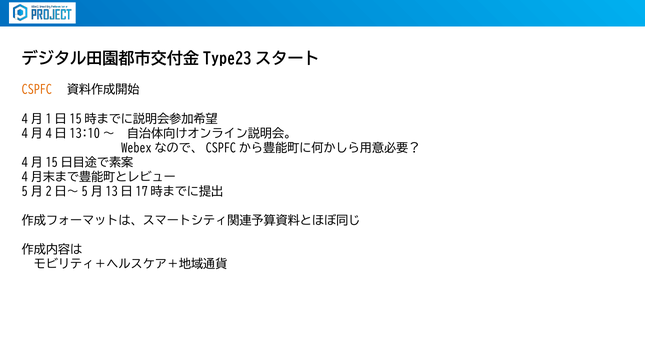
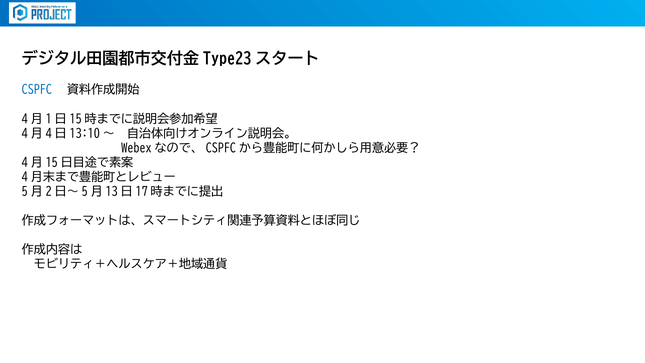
CSPFC colour: orange -> blue
